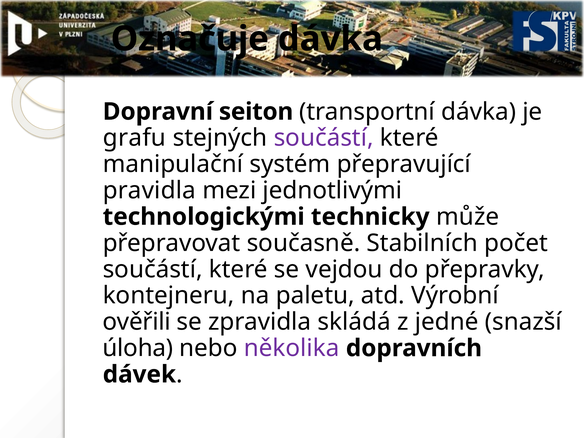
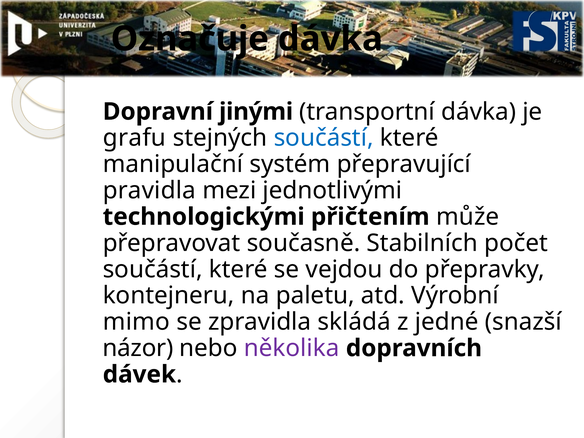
seiton: seiton -> jinými
součástí at (324, 138) colour: purple -> blue
technicky: technicky -> přičtením
ověřili: ověřili -> mimo
úloha: úloha -> názor
